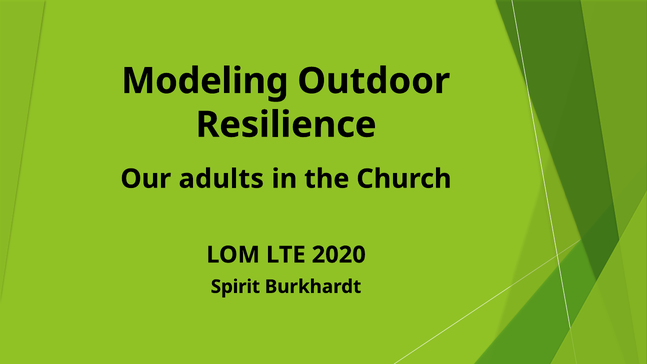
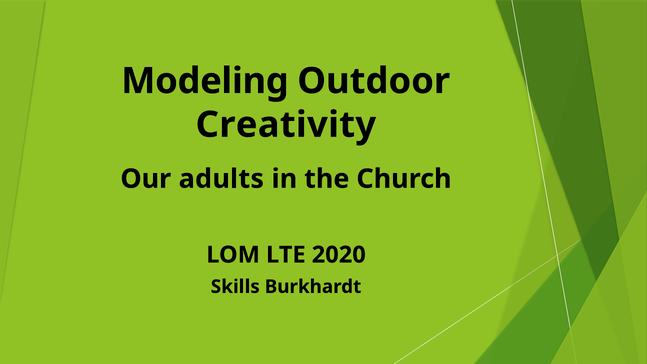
Resilience: Resilience -> Creativity
Spirit: Spirit -> Skills
